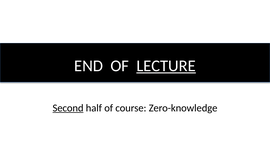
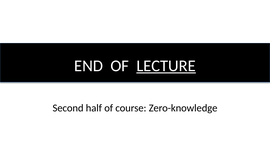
Second underline: present -> none
